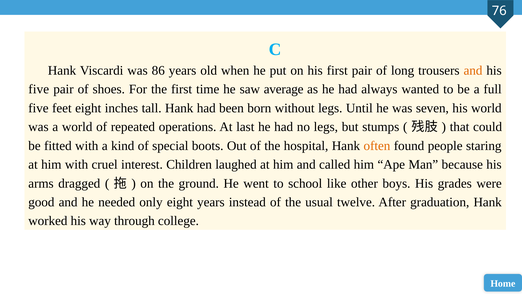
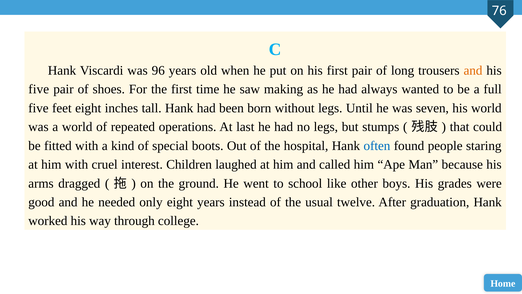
86: 86 -> 96
average: average -> making
often colour: orange -> blue
